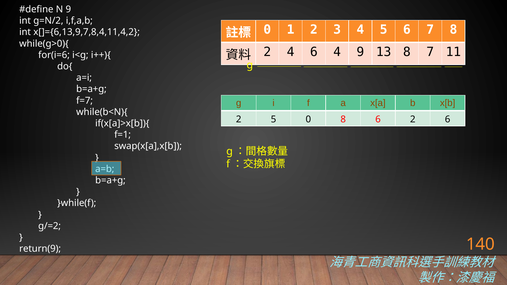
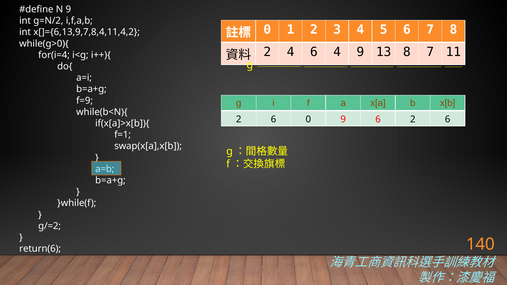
for(i=6: for(i=6 -> for(i=4
f=7: f=7 -> f=9
5 at (274, 119): 5 -> 6
0 8: 8 -> 9
return(9: return(9 -> return(6
